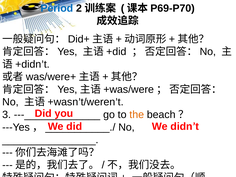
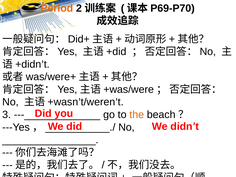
Period colour: blue -> orange
